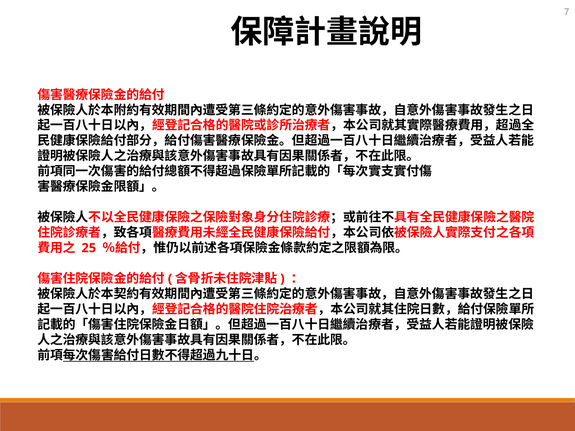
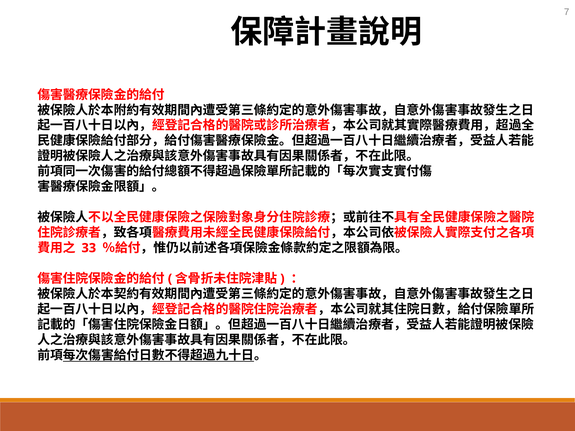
25: 25 -> 33
